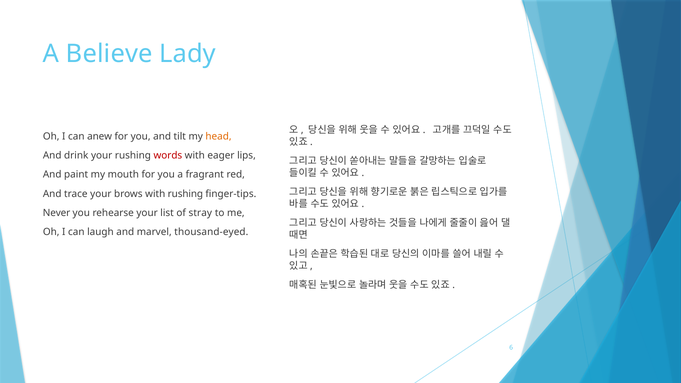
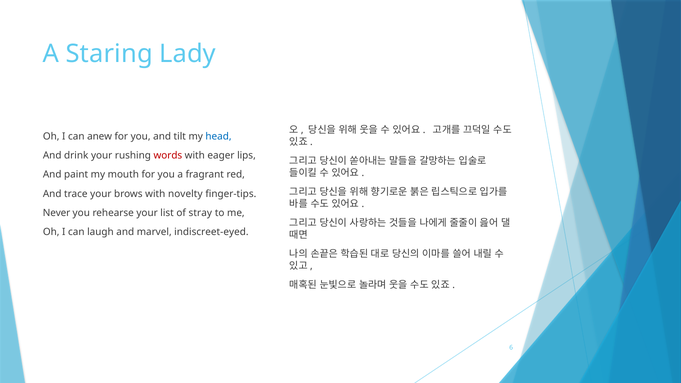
Believe: Believe -> Staring
head colour: orange -> blue
with rushing: rushing -> novelty
thousand-eyed: thousand-eyed -> indiscreet-eyed
